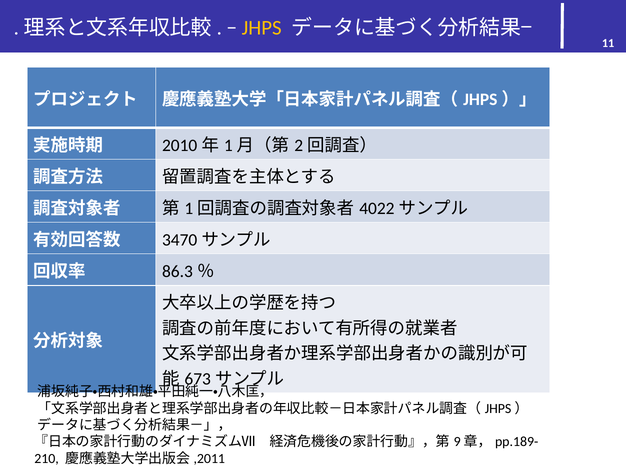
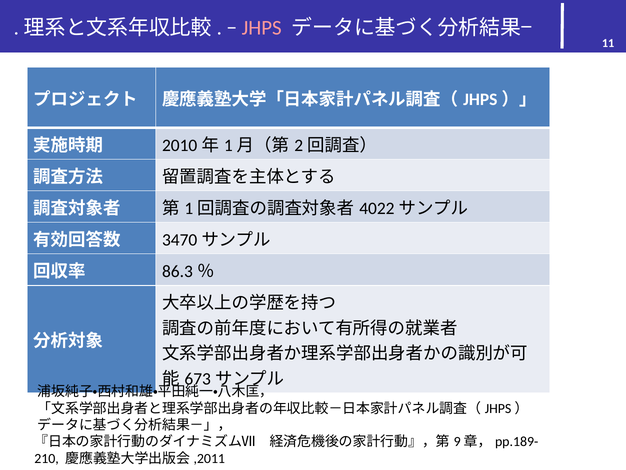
JHPS colour: yellow -> pink
